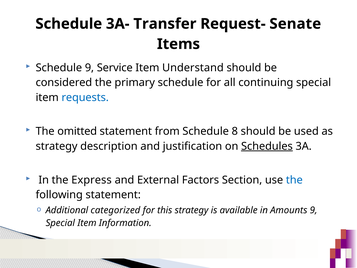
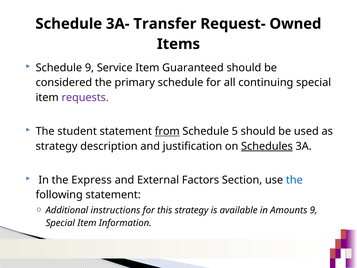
Senate: Senate -> Owned
Understand: Understand -> Guaranteed
requests colour: blue -> purple
omitted: omitted -> student
from underline: none -> present
8: 8 -> 5
categorized: categorized -> instructions
